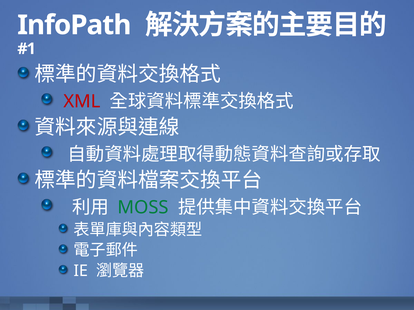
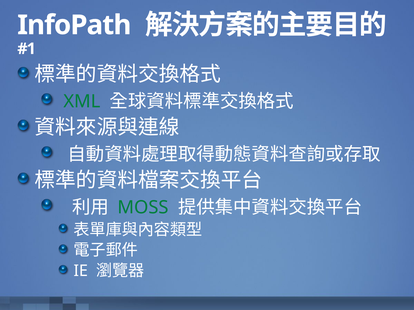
XML colour: red -> green
